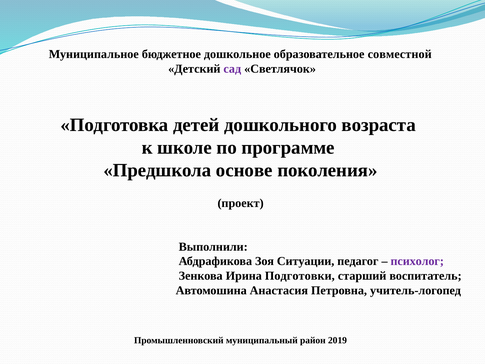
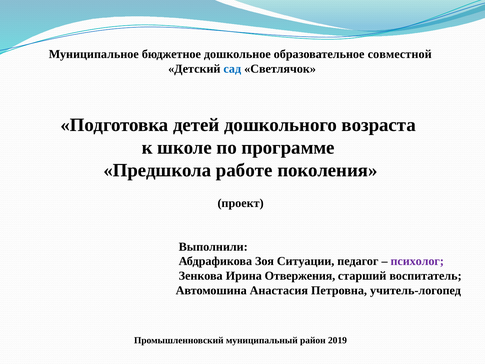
сад colour: purple -> blue
основе: основе -> работе
Подготовки: Подготовки -> Отвержения
